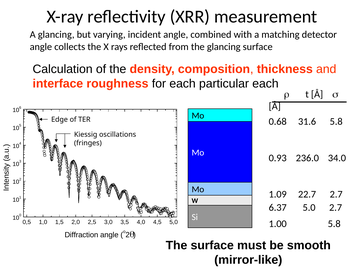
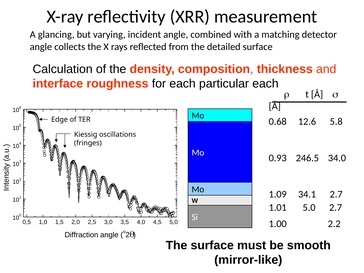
the glancing: glancing -> detailed
31.6: 31.6 -> 12.6
236.0: 236.0 -> 246.5
22.7: 22.7 -> 34.1
6.37: 6.37 -> 1.01
1.00 5.8: 5.8 -> 2.2
